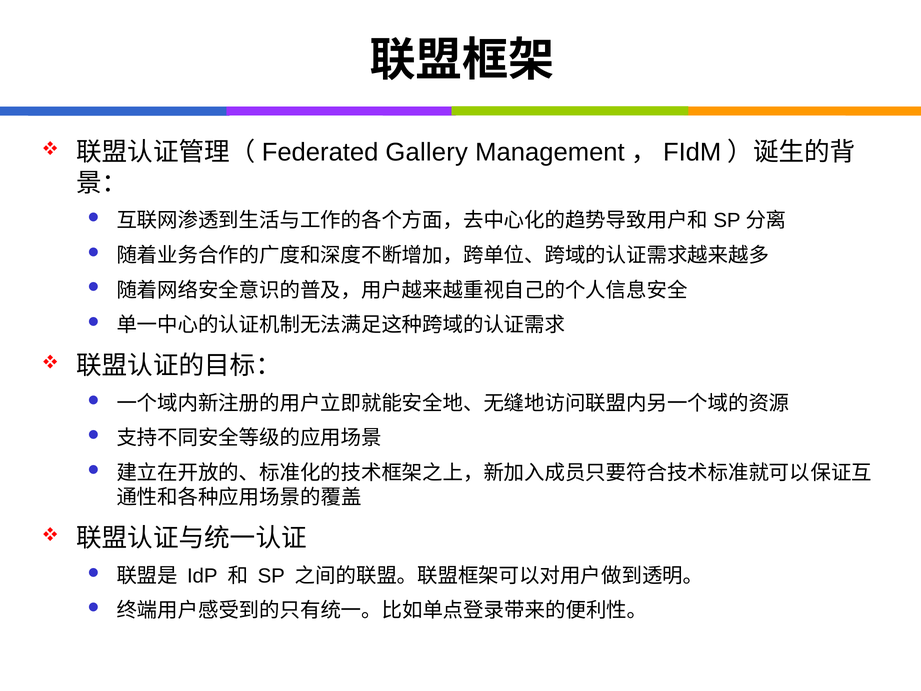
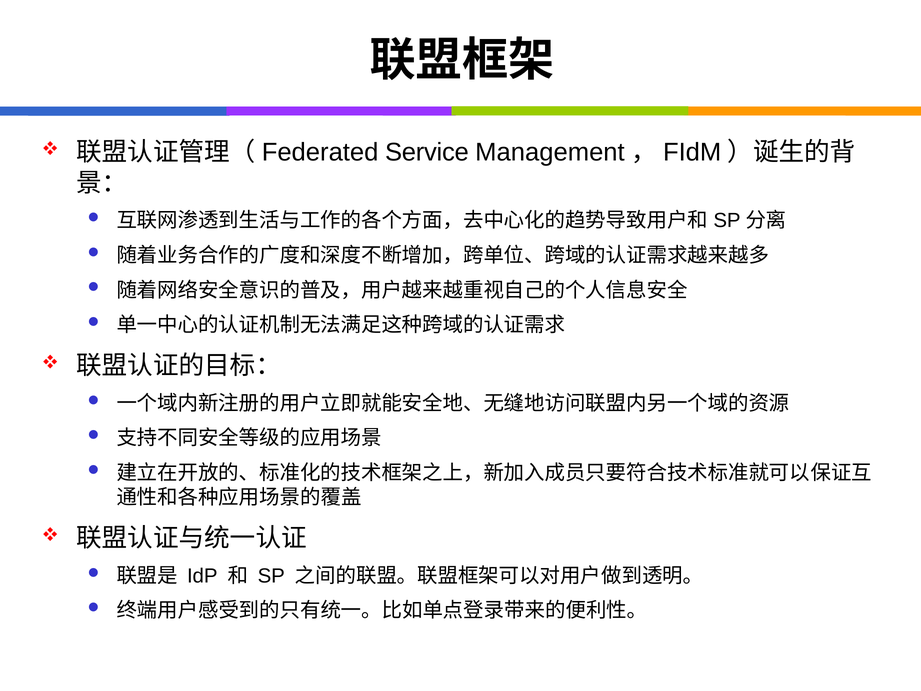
Gallery: Gallery -> Service
